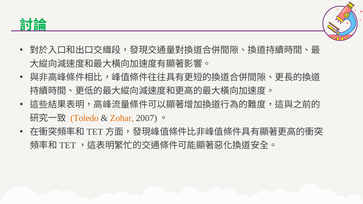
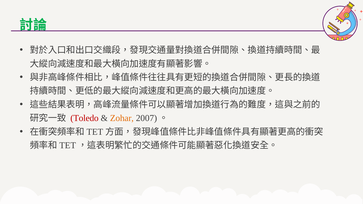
Toledo colour: orange -> red
